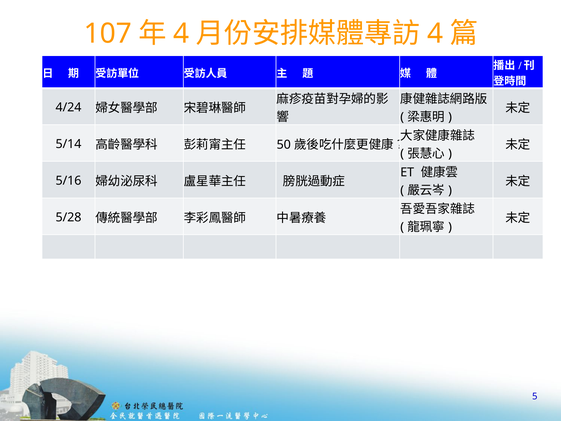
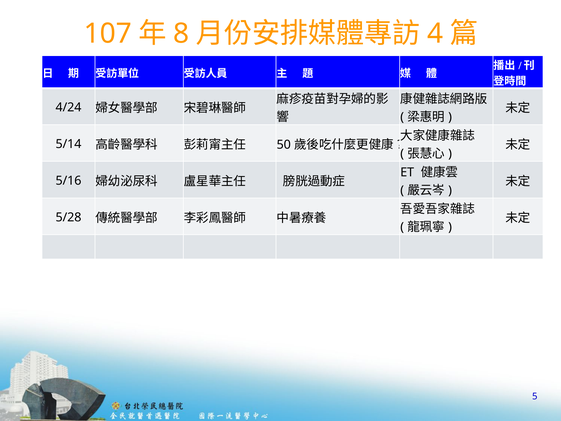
4 at (181, 34): 4 -> 8
